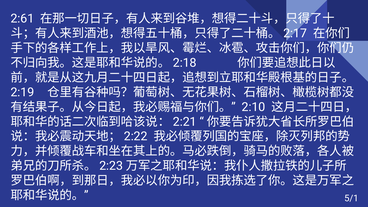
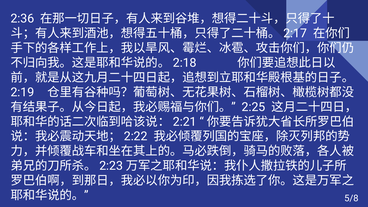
2:61: 2:61 -> 2:36
2:10: 2:10 -> 2:25
5/1: 5/1 -> 5/8
